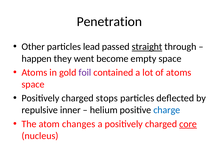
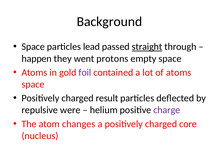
Penetration: Penetration -> Background
Other at (33, 47): Other -> Space
become: become -> protons
stops: stops -> result
inner: inner -> were
charge colour: blue -> purple
core underline: present -> none
